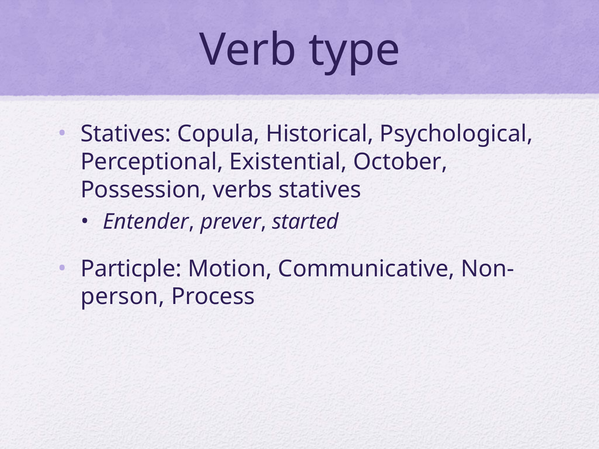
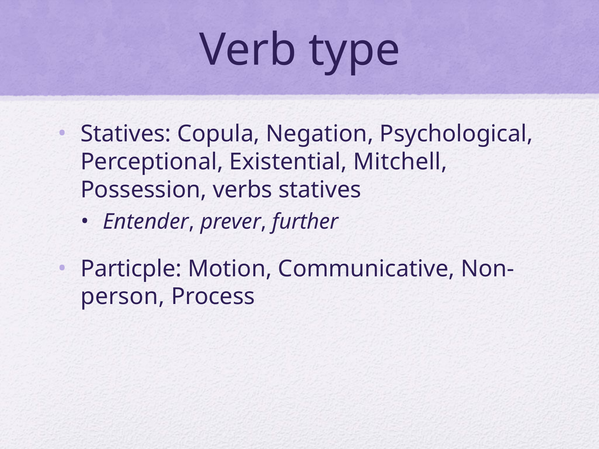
Historical: Historical -> Negation
October: October -> Mitchell
started: started -> further
